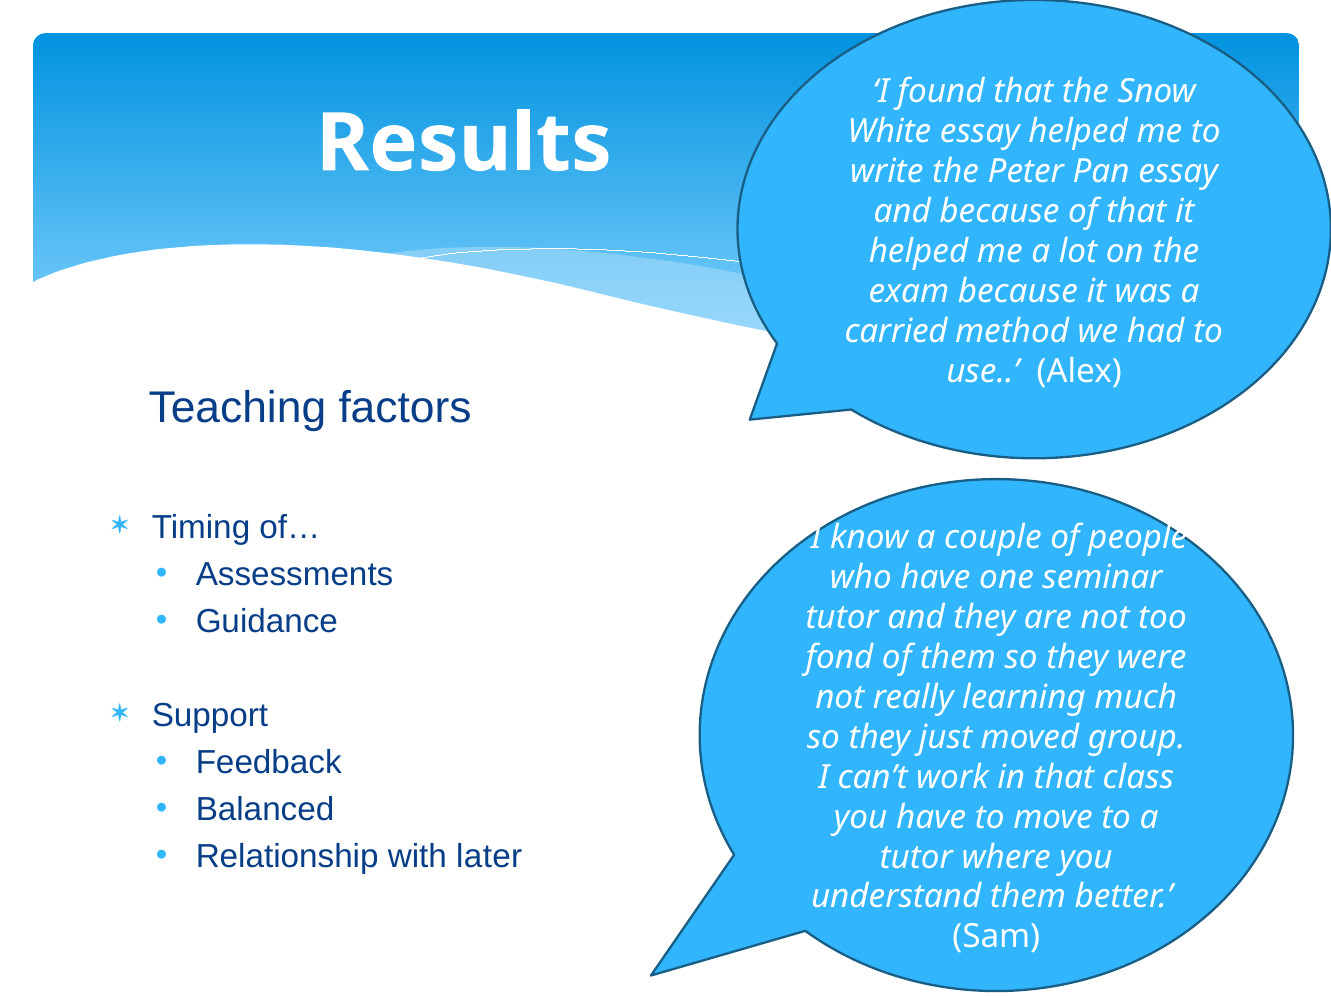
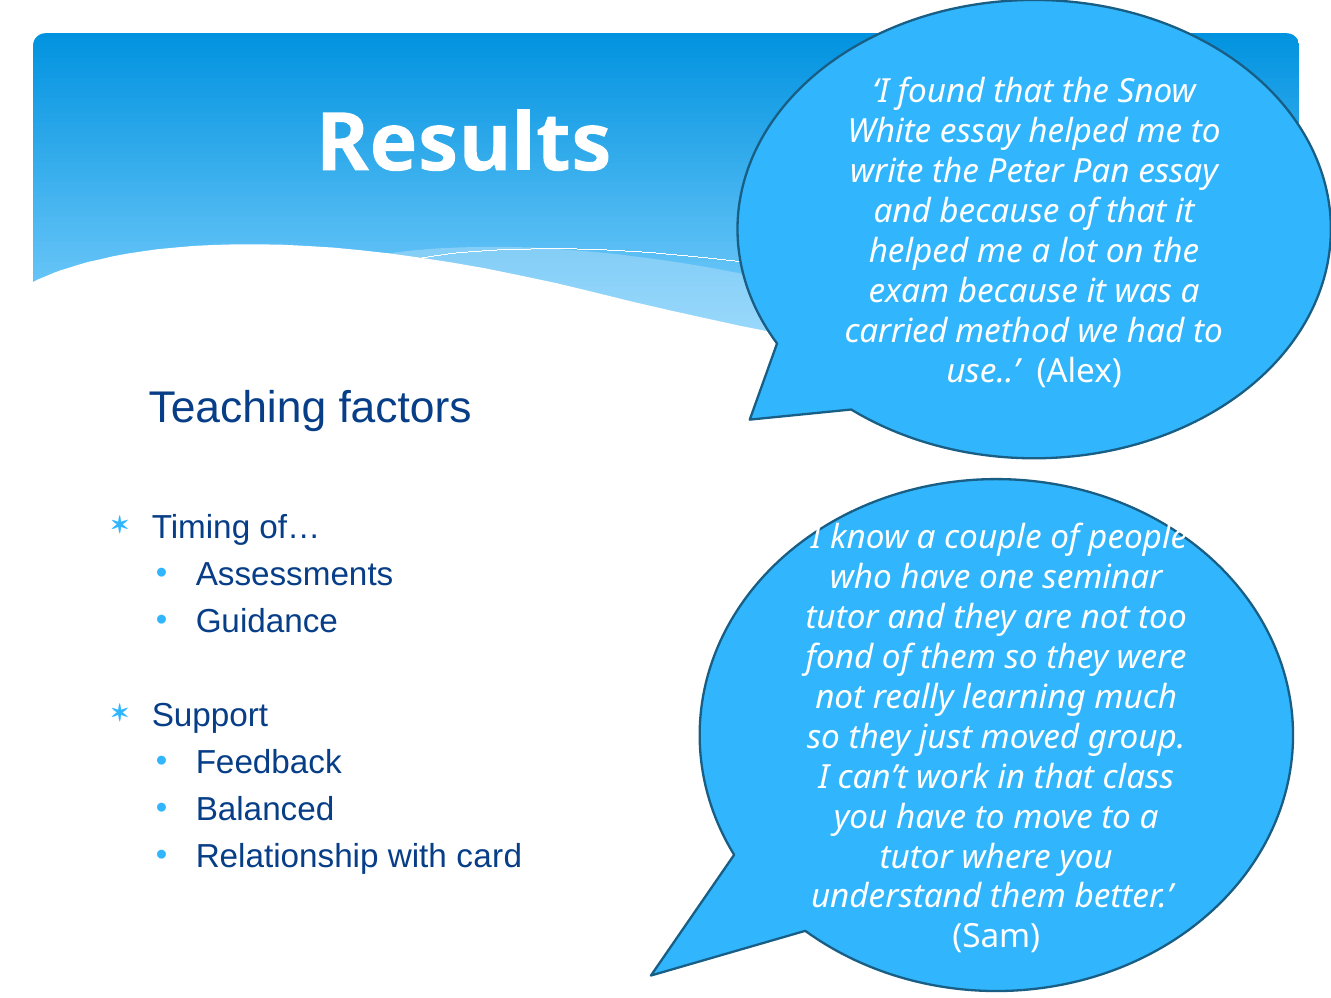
later: later -> card
